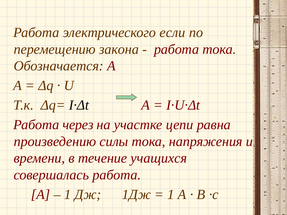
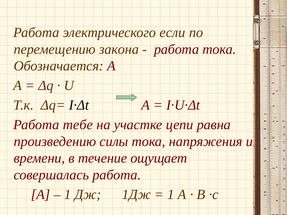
через: через -> тебе
учащихся: учащихся -> ощущает
